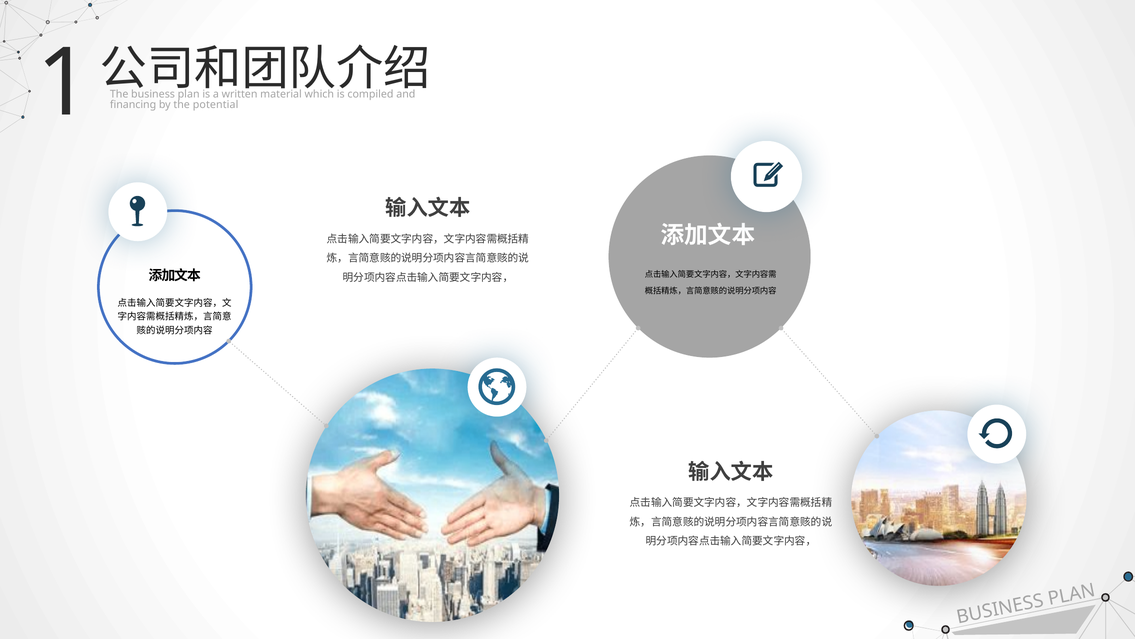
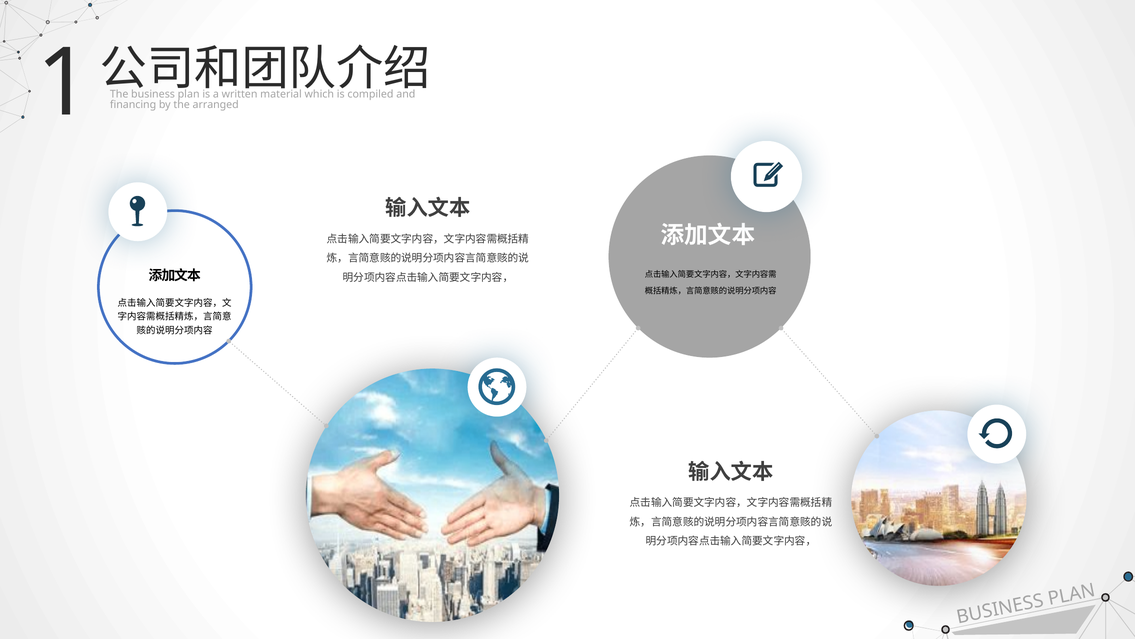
potential: potential -> arranged
